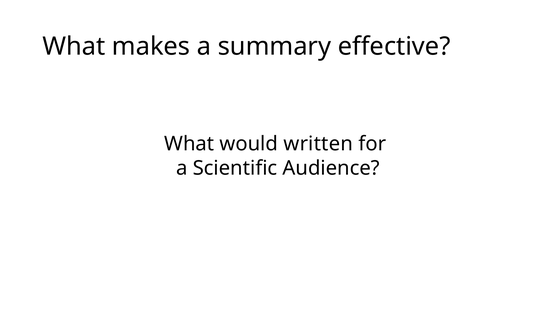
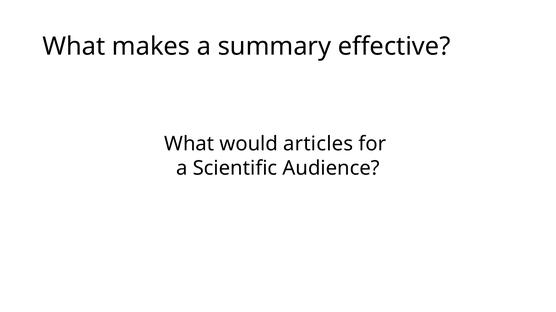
written: written -> articles
